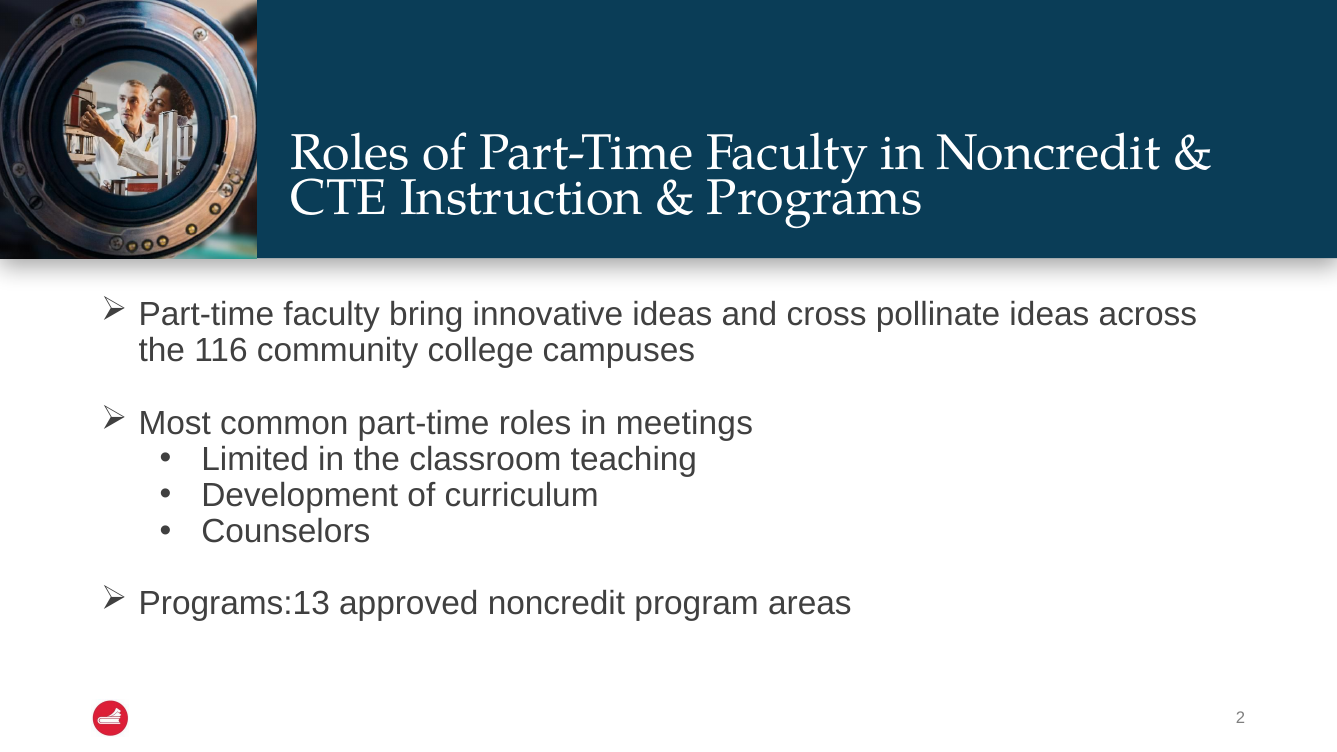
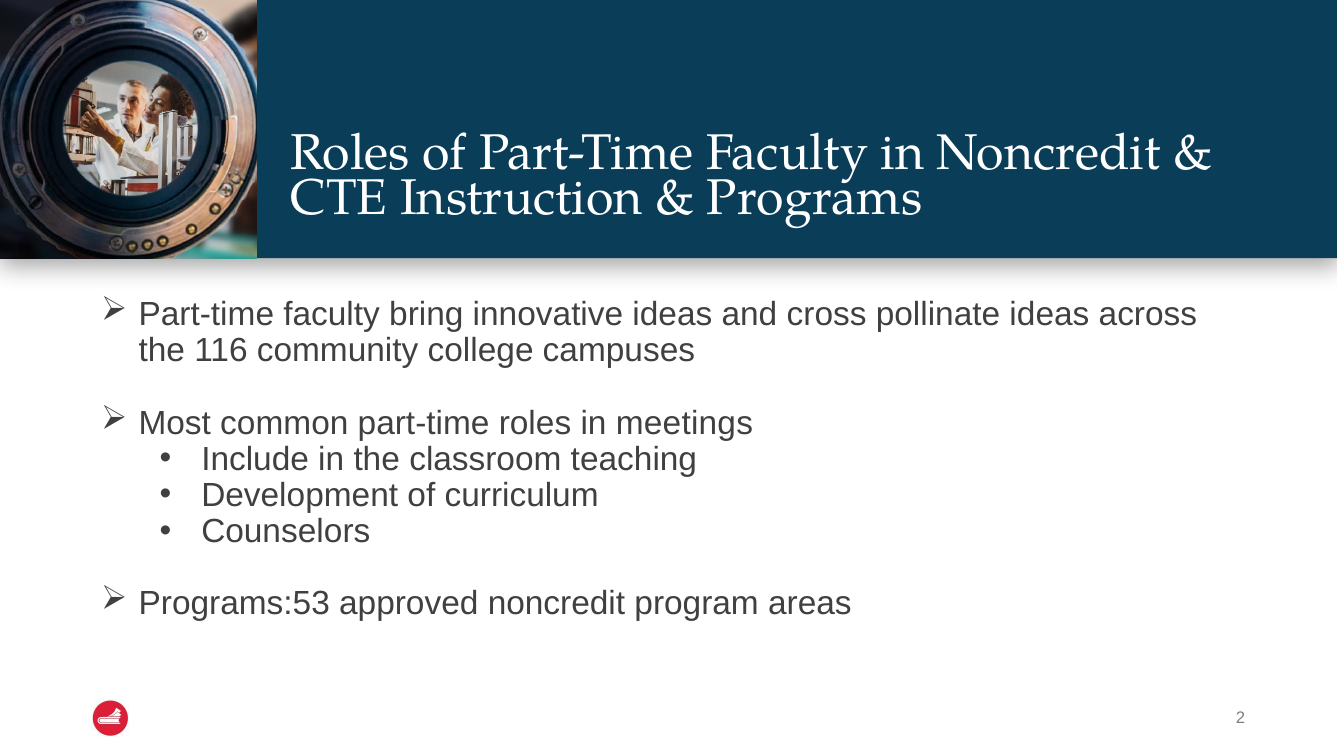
Limited: Limited -> Include
Programs:13: Programs:13 -> Programs:53
